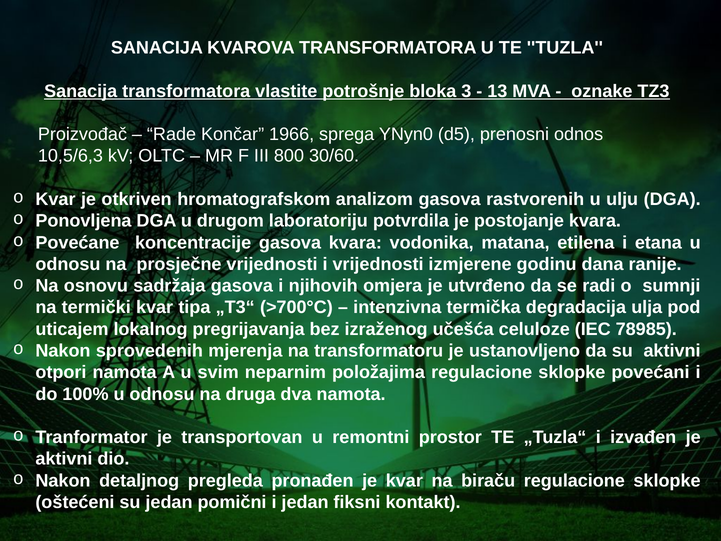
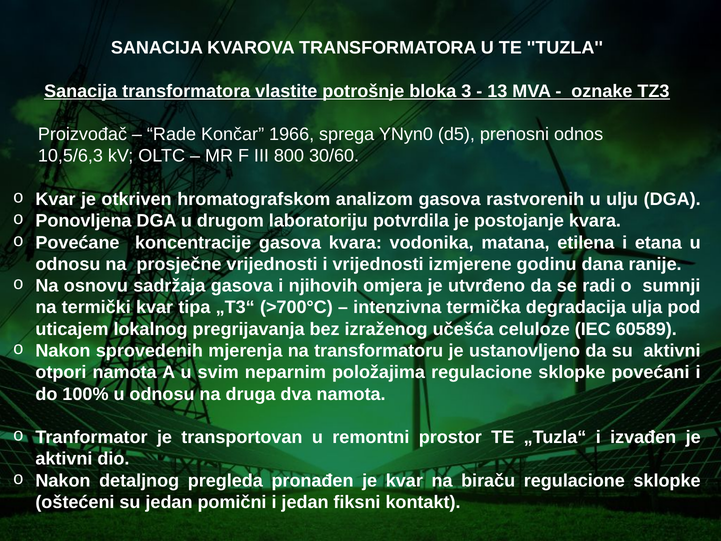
78985: 78985 -> 60589
